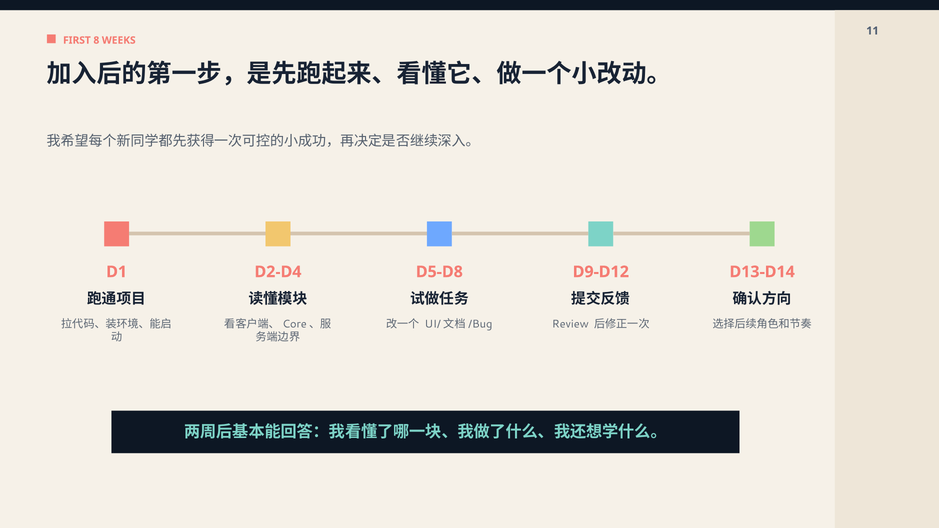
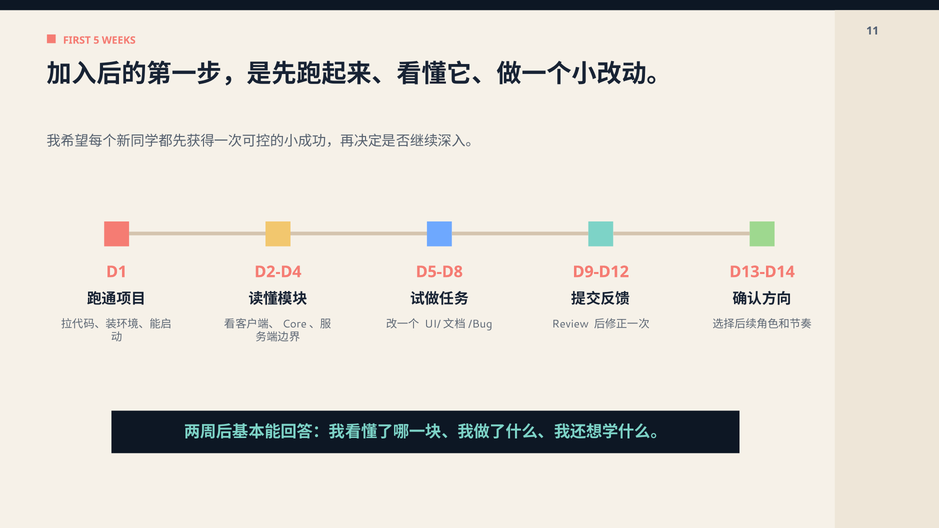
8: 8 -> 5
